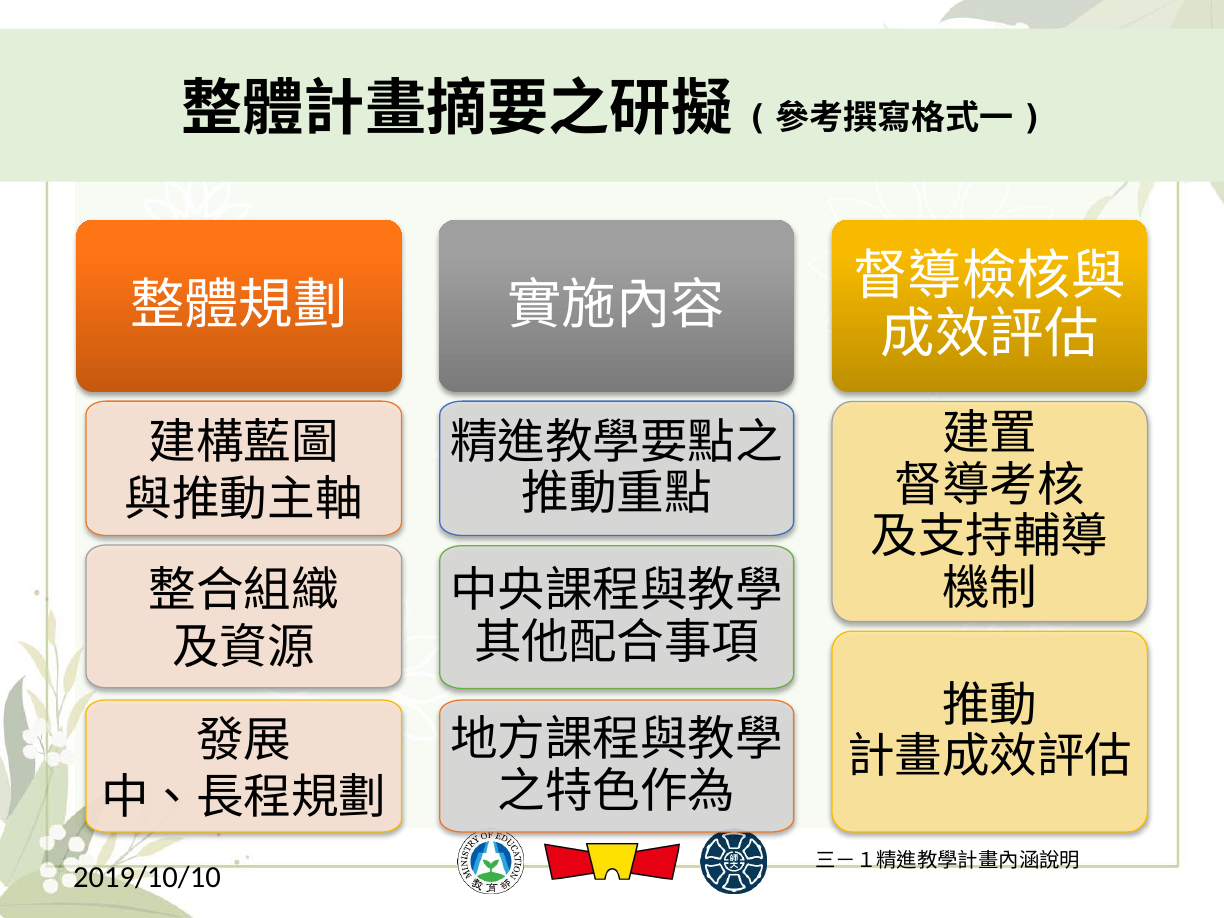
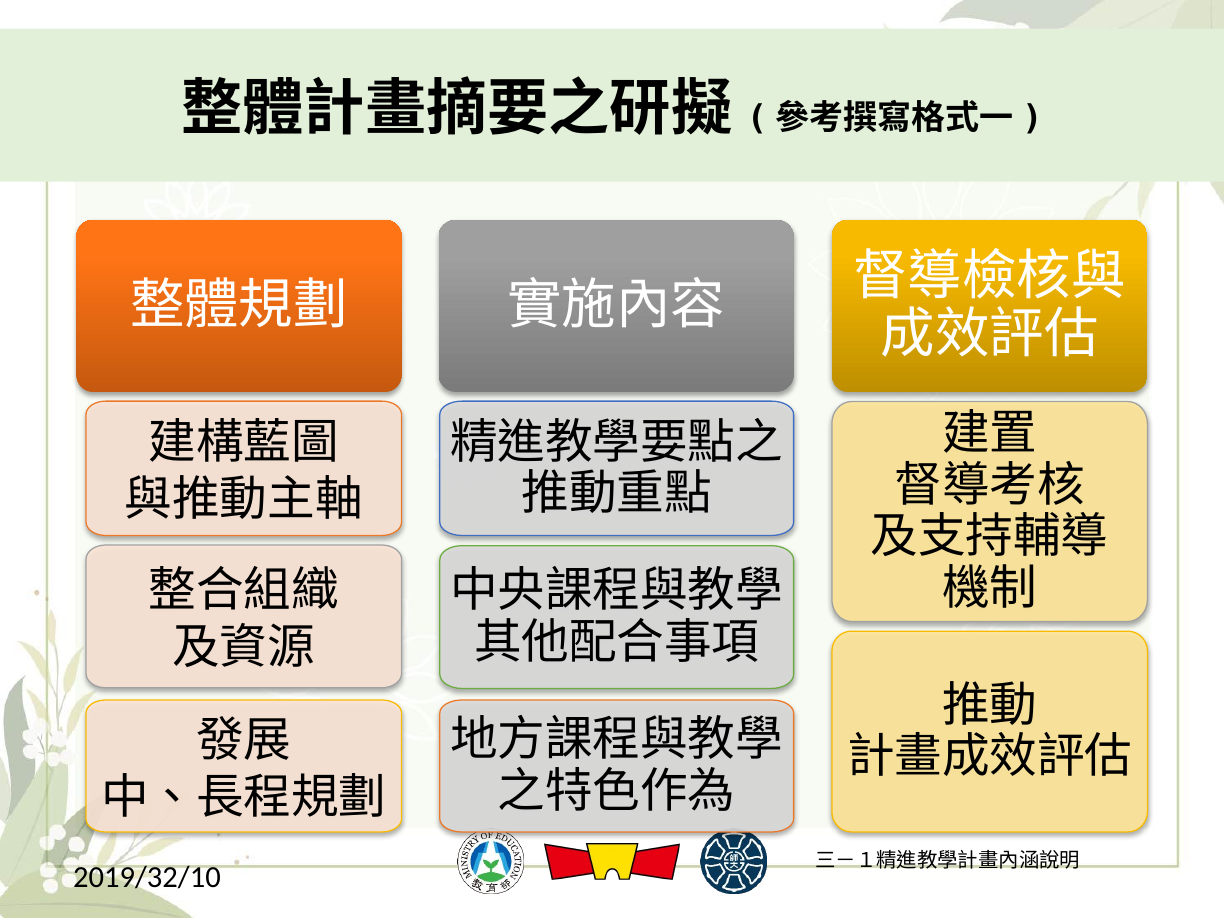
2019/10/10: 2019/10/10 -> 2019/32/10
